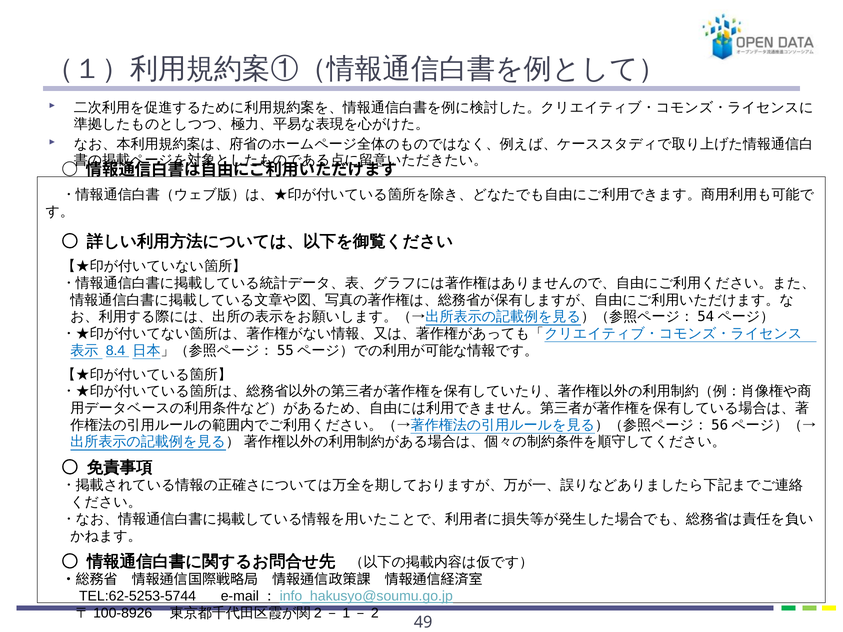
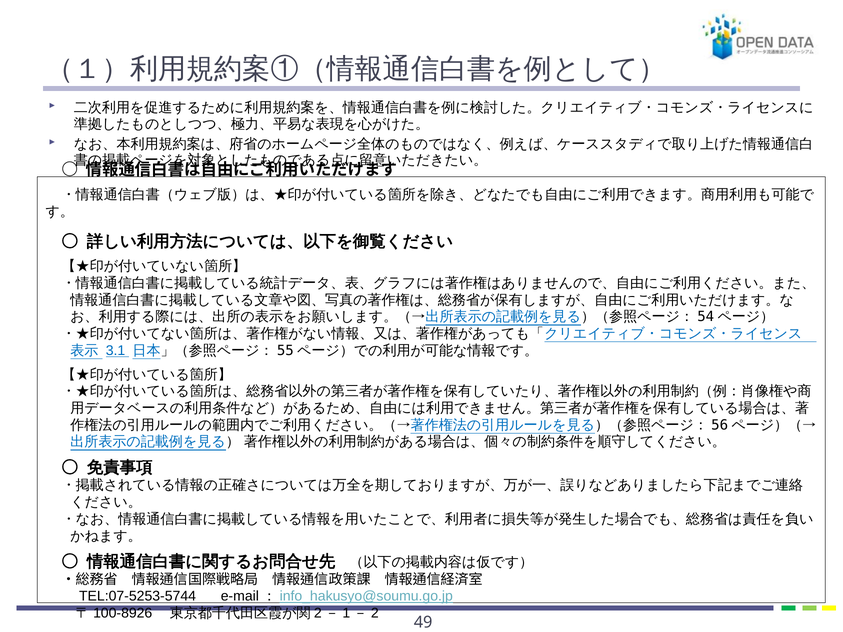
8.4: 8.4 -> 3.1
TEL:62-5253-5744: TEL:62-5253-5744 -> TEL:07-5253-5744
